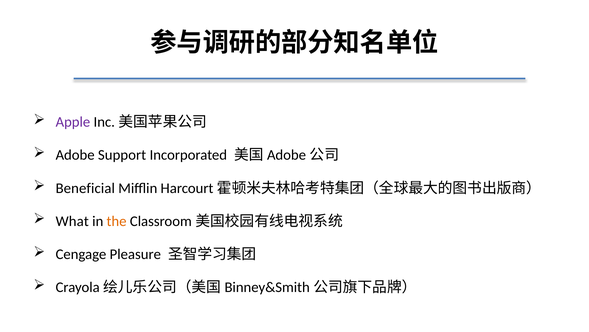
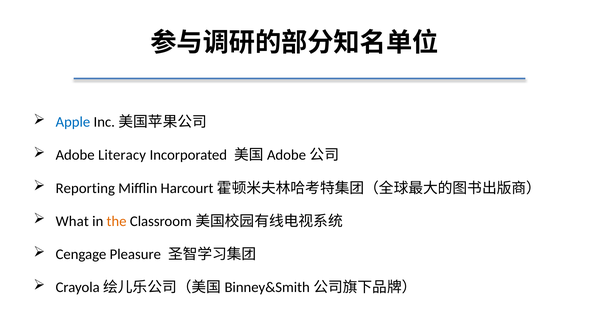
Apple colour: purple -> blue
Support: Support -> Literacy
Beneficial: Beneficial -> Reporting
